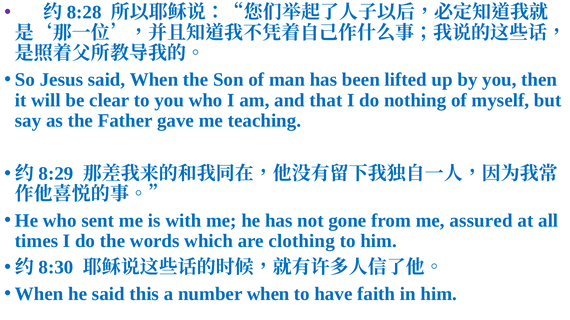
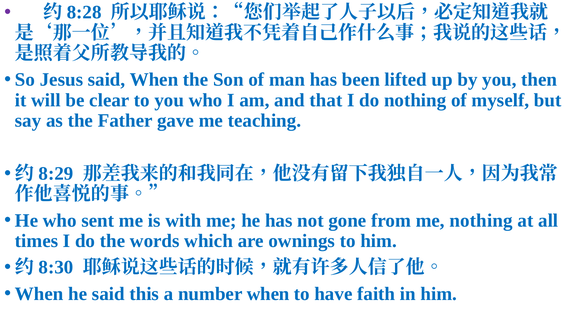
me assured: assured -> nothing
clothing: clothing -> ownings
